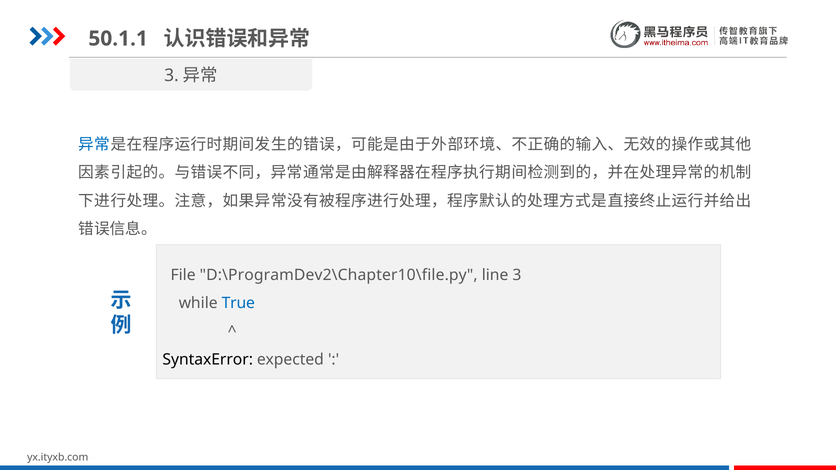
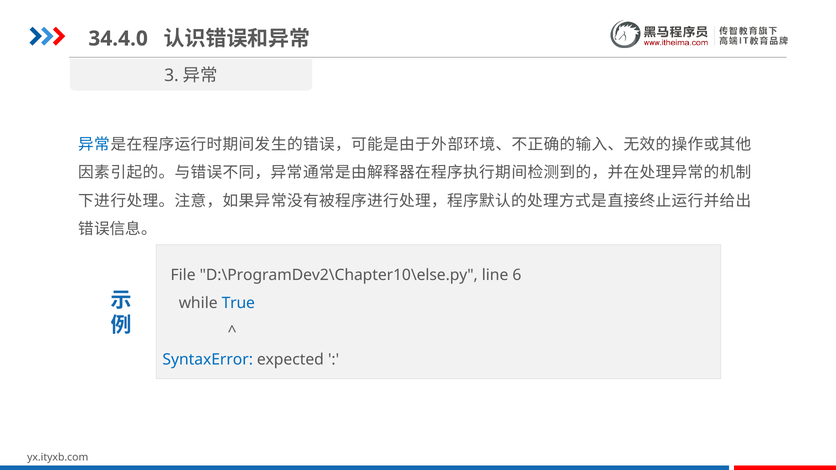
50.1.1: 50.1.1 -> 34.4.0
D:\ProgramDev2\Chapter10\file.py: D:\ProgramDev2\Chapter10\file.py -> D:\ProgramDev2\Chapter10\else.py
line 3: 3 -> 6
SyntaxError colour: black -> blue
